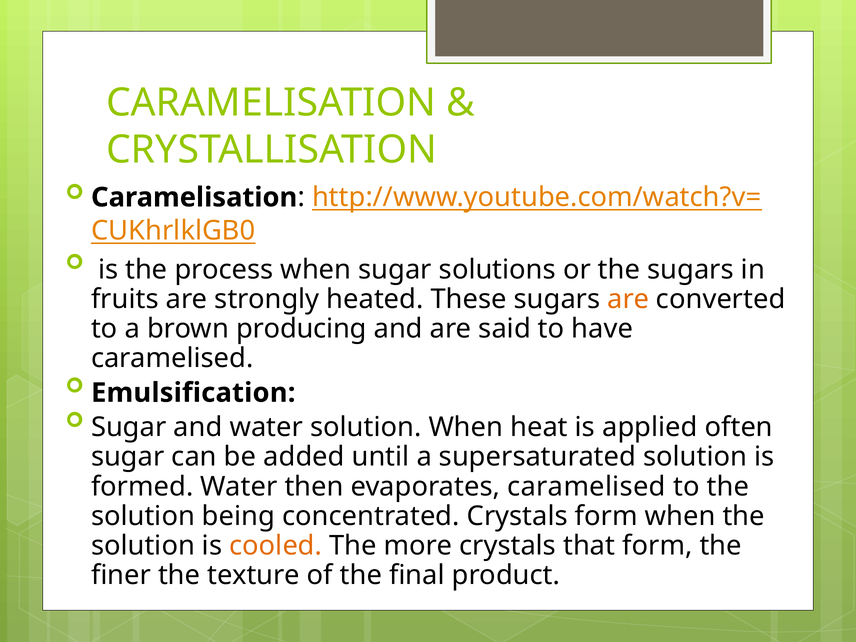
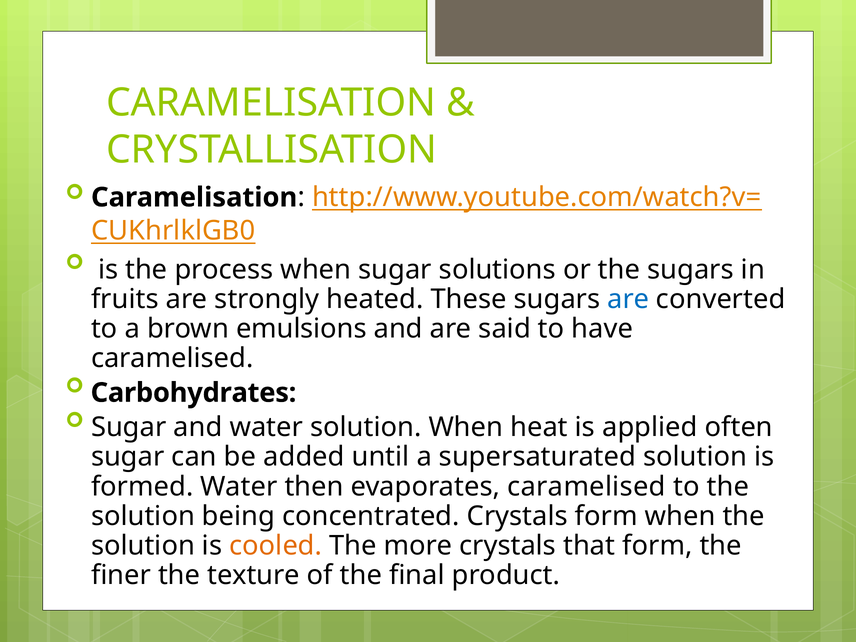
are at (628, 299) colour: orange -> blue
producing: producing -> emulsions
Emulsification: Emulsification -> Carbohydrates
